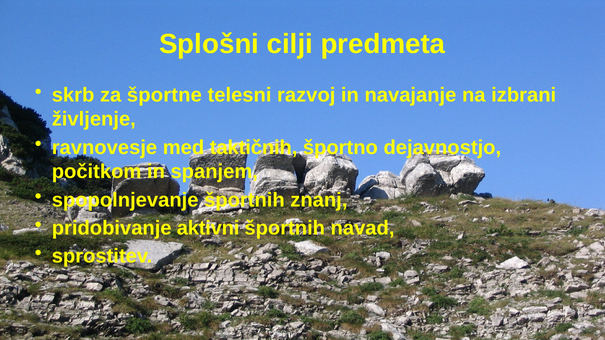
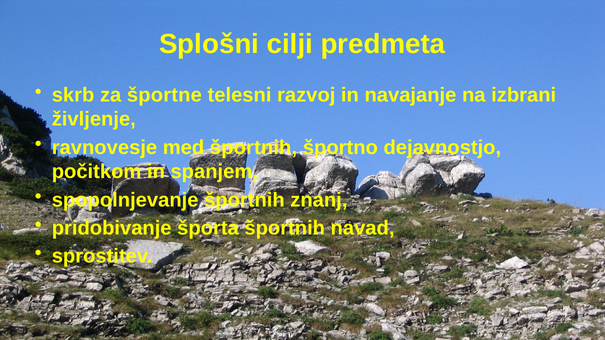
med taktičnih: taktičnih -> športnih
aktivni: aktivni -> športa
